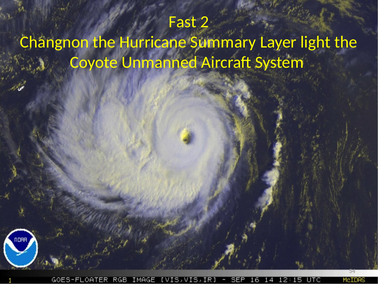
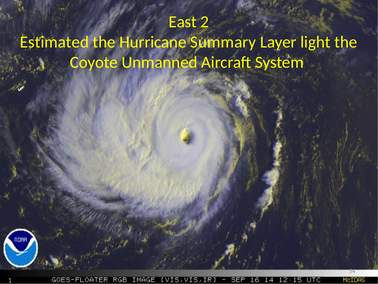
Fast: Fast -> East
Changnon: Changnon -> Estimated
